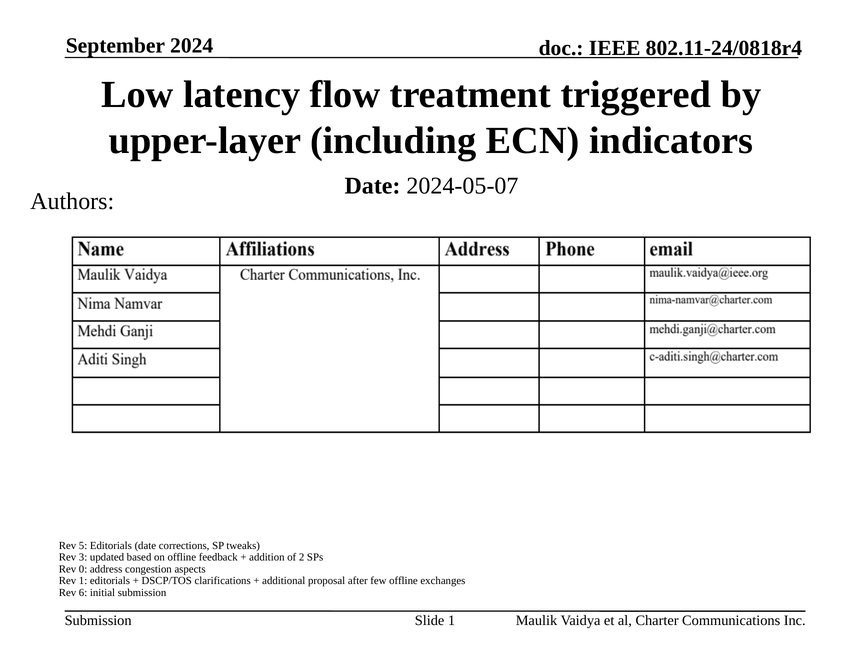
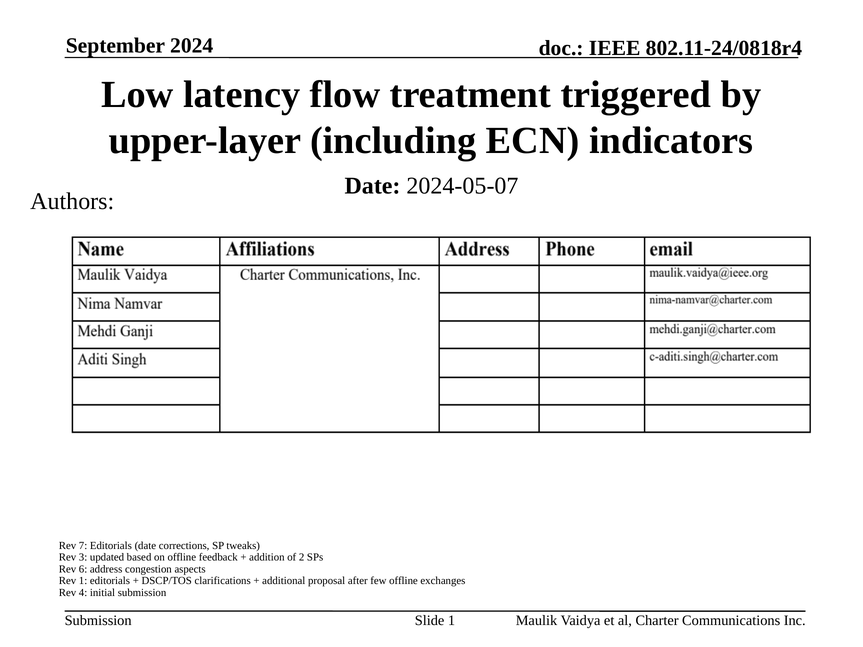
5: 5 -> 7
0: 0 -> 6
6: 6 -> 4
